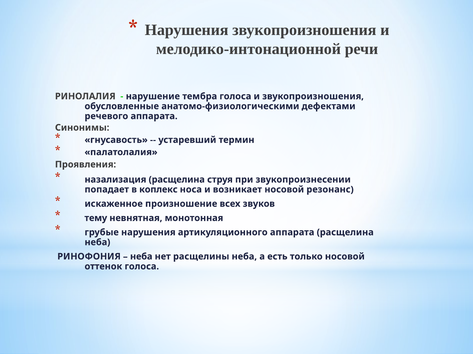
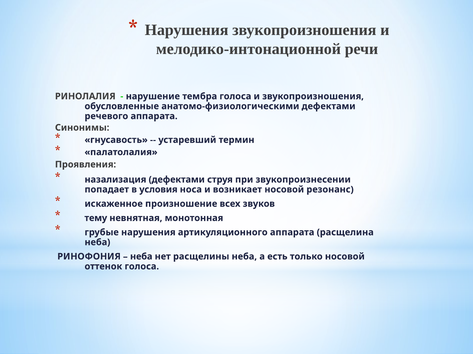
назализация расщелина: расщелина -> дефектами
коплекс: коплекс -> условия
